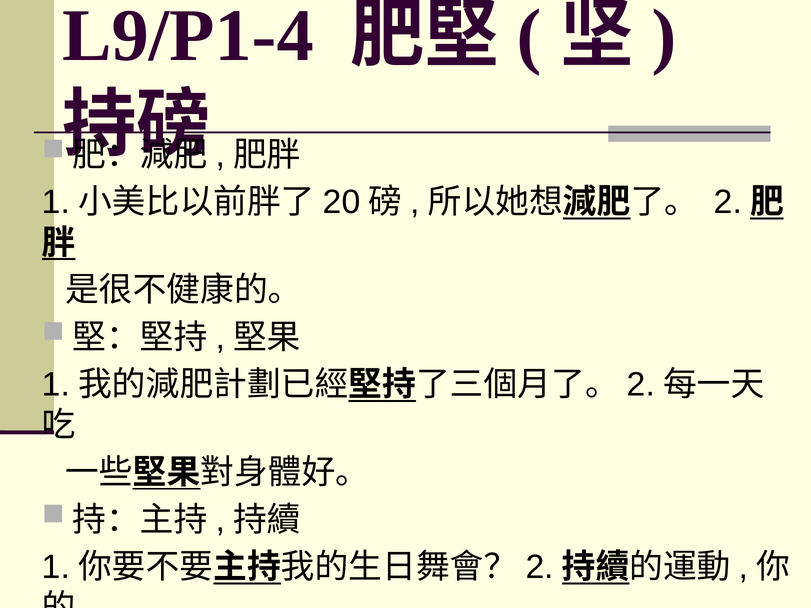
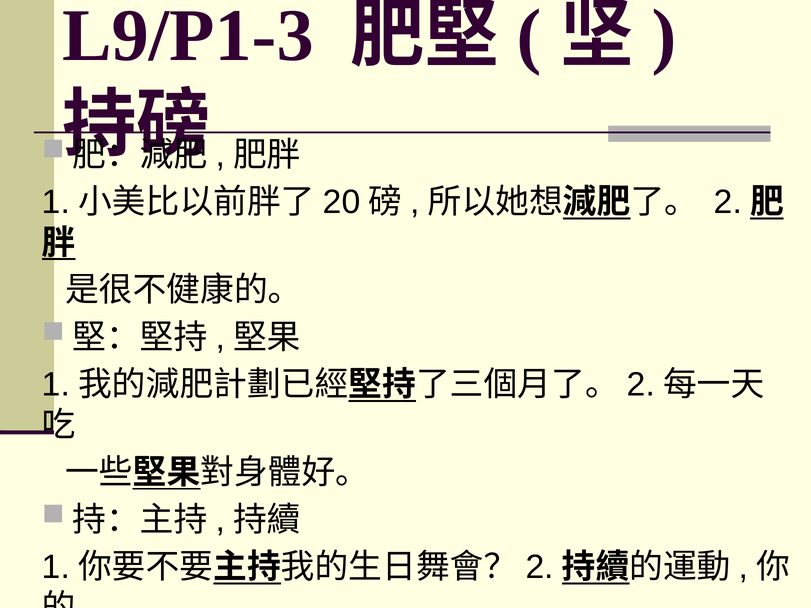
L9/P1-4: L9/P1-4 -> L9/P1-3
